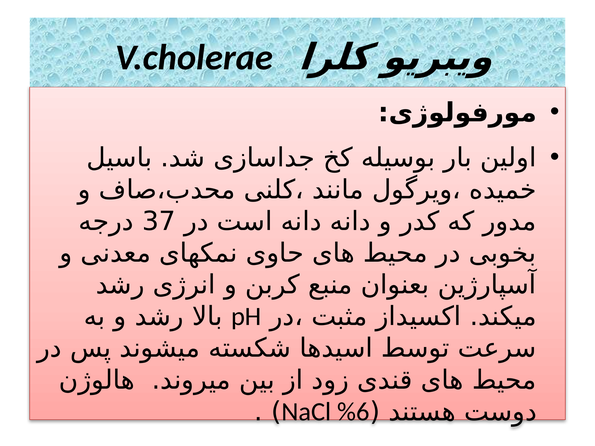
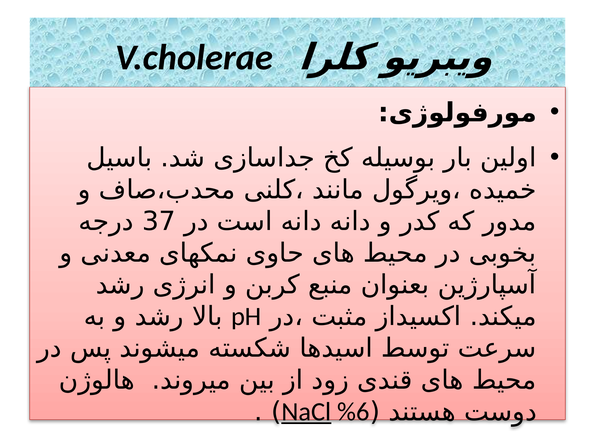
NaCl underline: none -> present
